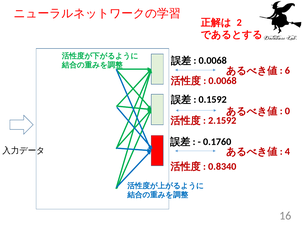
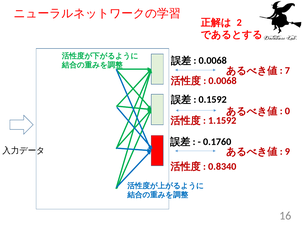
6: 6 -> 7
2.1592: 2.1592 -> 1.1592
4: 4 -> 9
